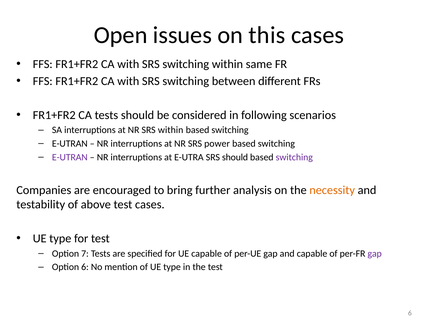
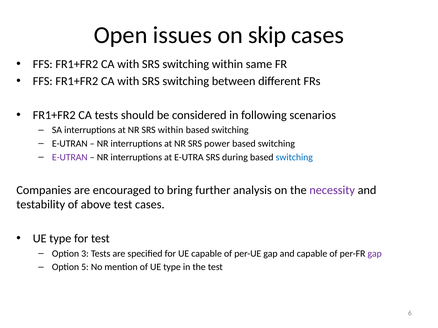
this: this -> skip
SRS should: should -> during
switching at (294, 158) colour: purple -> blue
necessity colour: orange -> purple
7: 7 -> 3
Option 6: 6 -> 5
